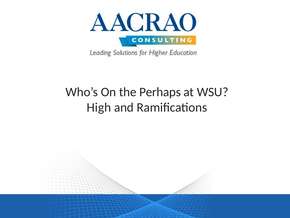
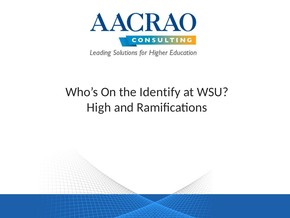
Perhaps: Perhaps -> Identify
